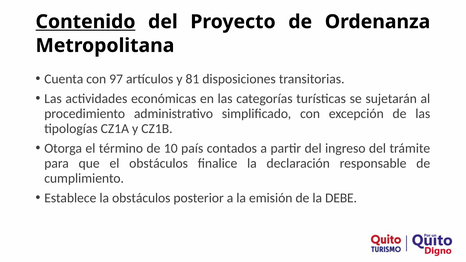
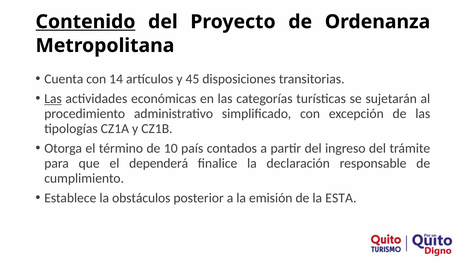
97: 97 -> 14
81: 81 -> 45
Las at (53, 99) underline: none -> present
el obstáculos: obstáculos -> dependerá
DEBE: DEBE -> ESTA
